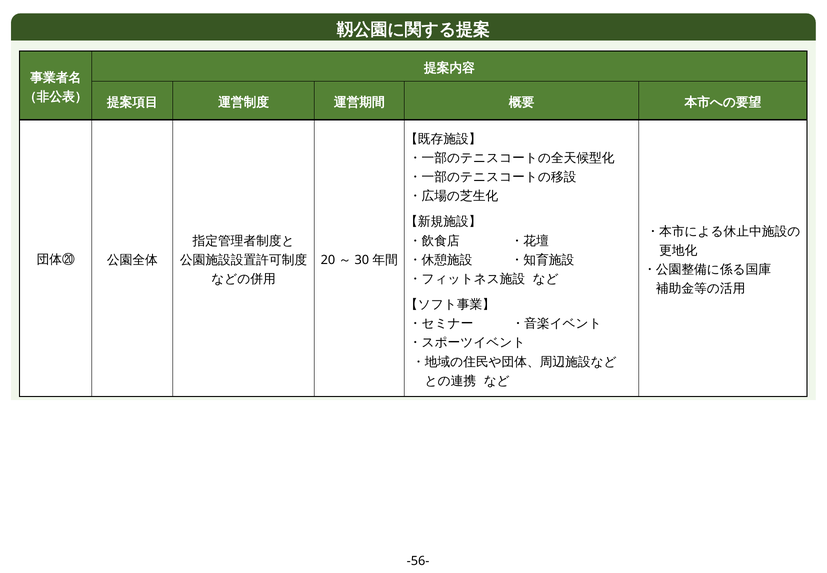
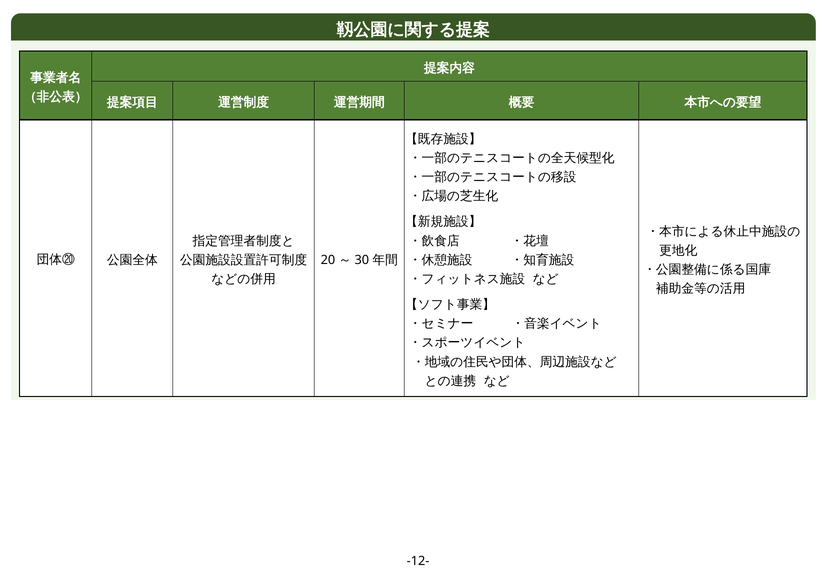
-56-: -56- -> -12-
